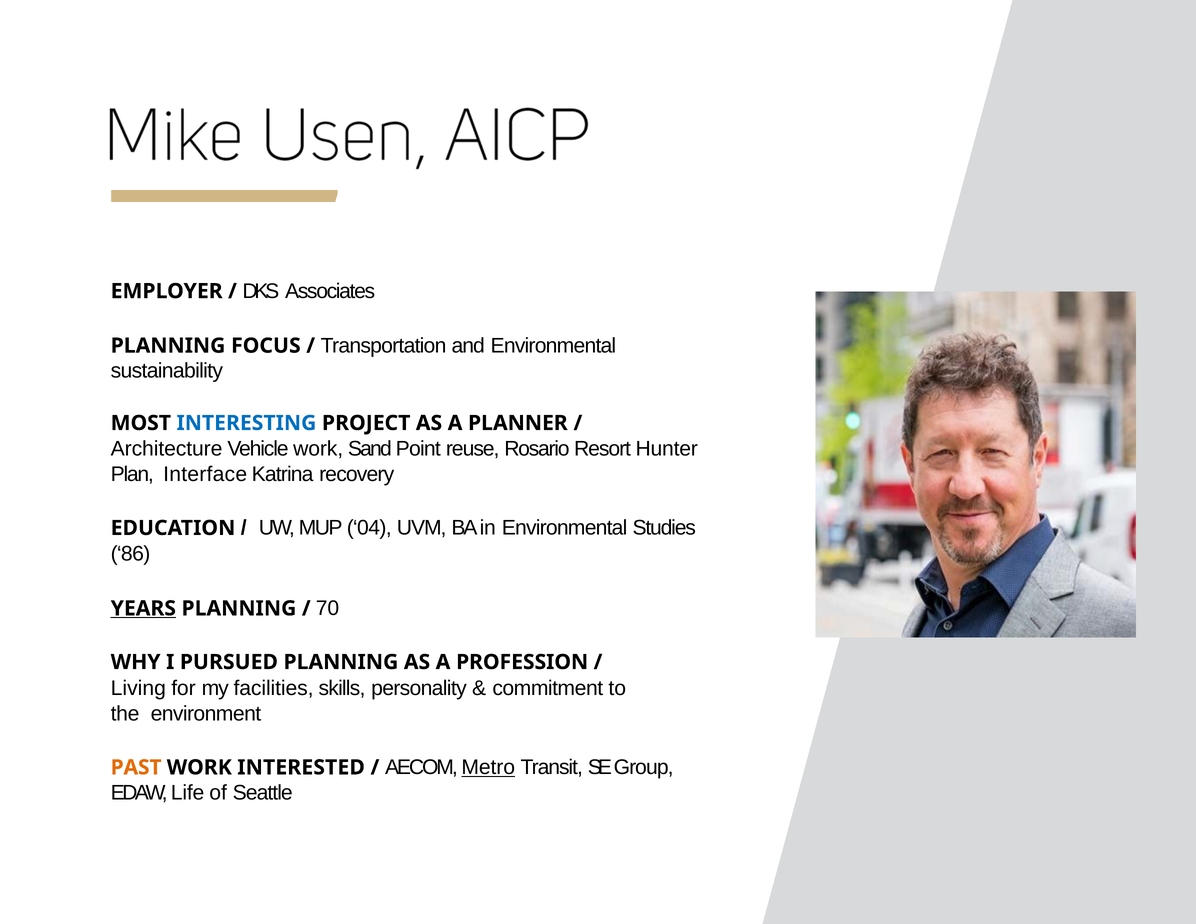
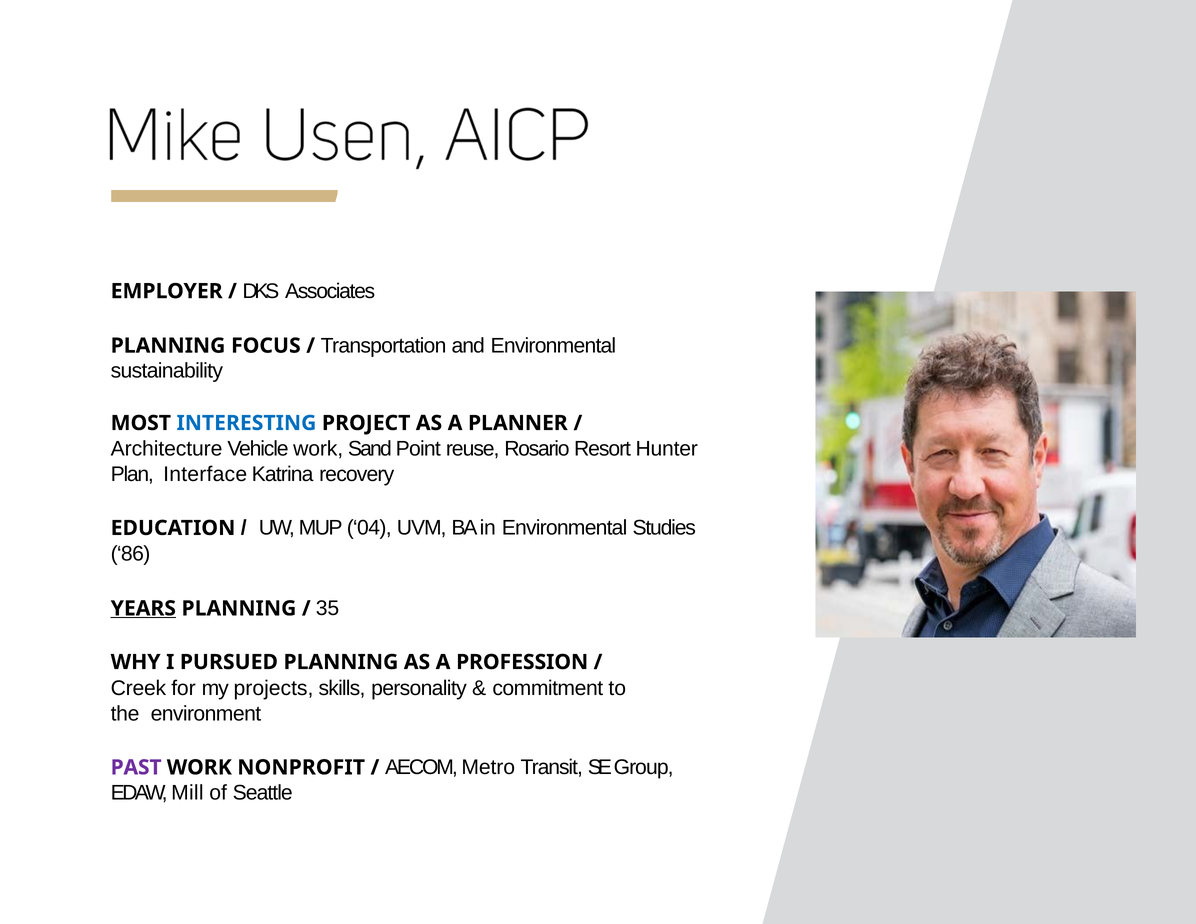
70: 70 -> 35
Living: Living -> Creek
facilities: facilities -> projects
PAST colour: orange -> purple
INTERESTED: INTERESTED -> NONPROFIT
Metro underline: present -> none
Life: Life -> Mill
